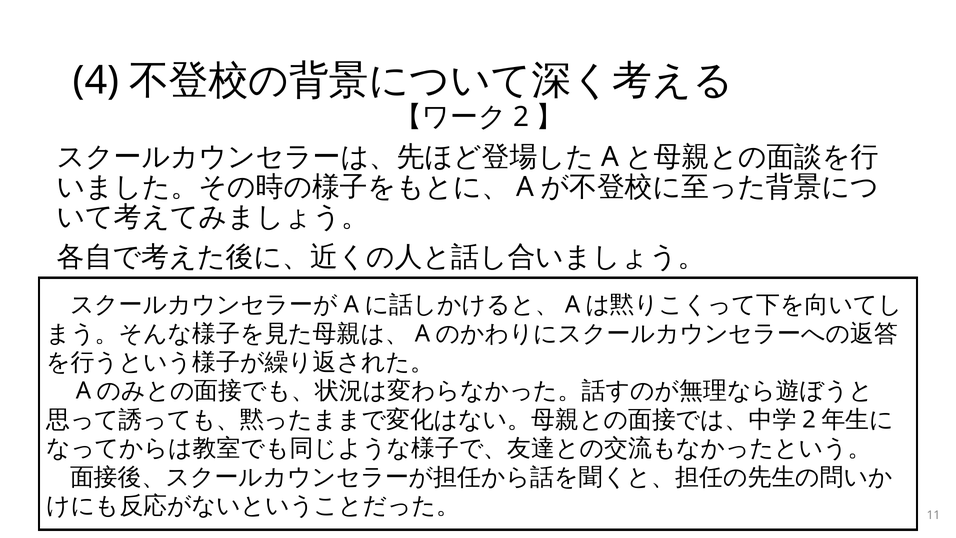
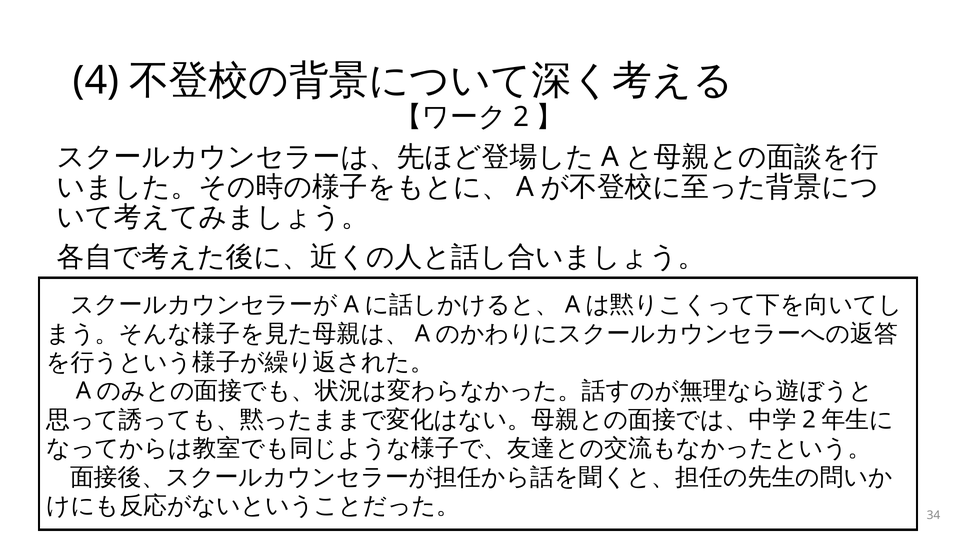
11: 11 -> 34
